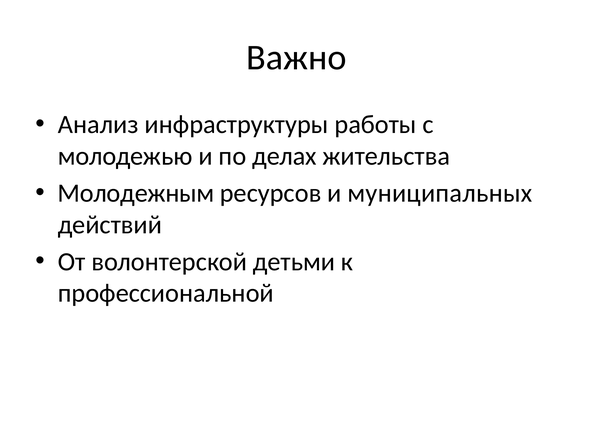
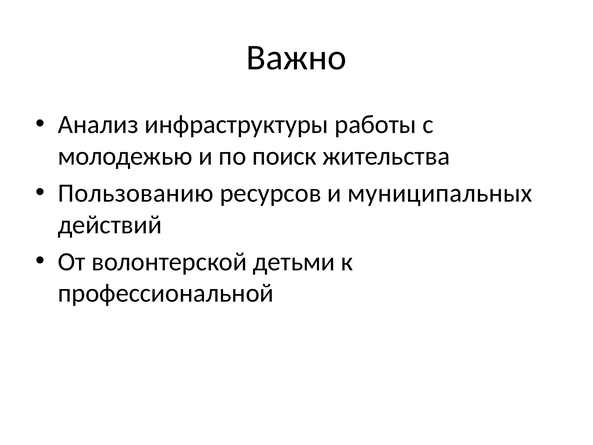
делах: делах -> поиск
Молодежным: Молодежным -> Пользованию
